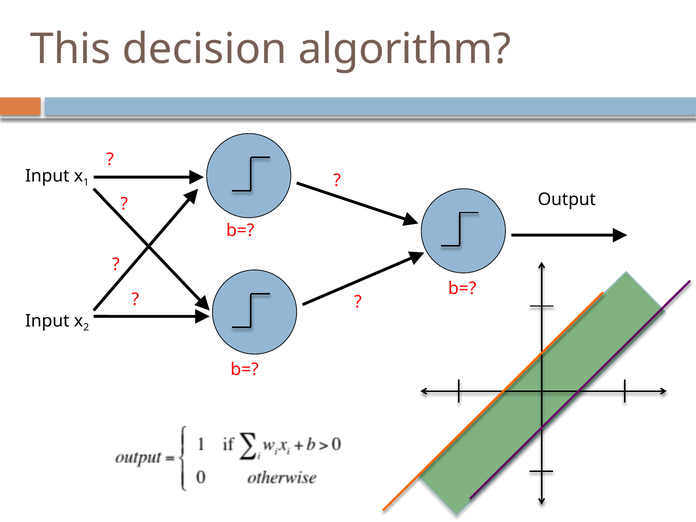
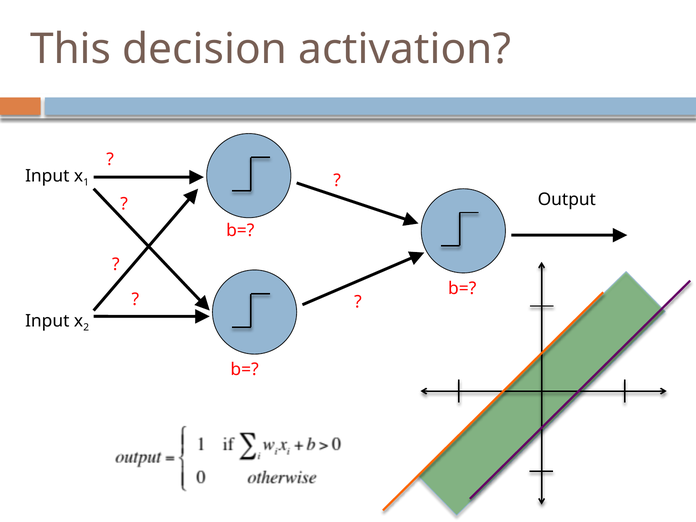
algorithm: algorithm -> activation
